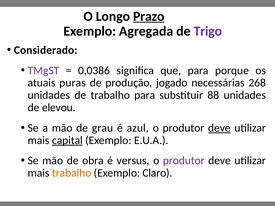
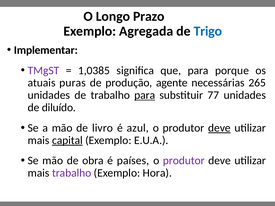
Prazo underline: present -> none
Trigo colour: purple -> blue
Considerado: Considerado -> Implementar
0,0386: 0,0386 -> 1,0385
jogado: jogado -> agente
268: 268 -> 265
para at (145, 95) underline: none -> present
88: 88 -> 77
elevou: elevou -> diluído
grau: grau -> livro
versus: versus -> países
trabalho at (72, 173) colour: orange -> purple
Claro: Claro -> Hora
